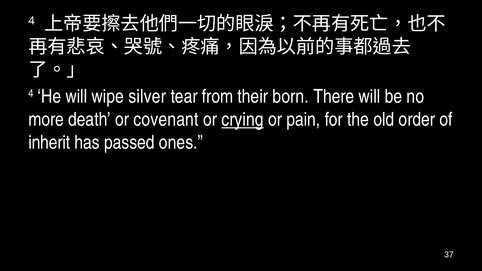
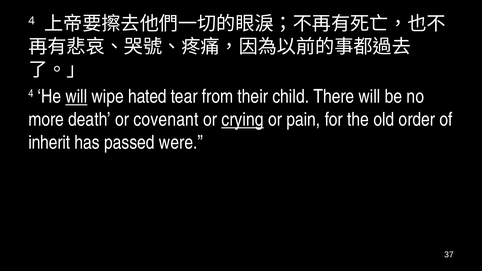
will at (76, 97) underline: none -> present
silver: silver -> hated
born: born -> child
ones: ones -> were
